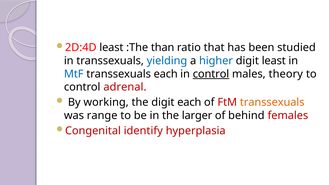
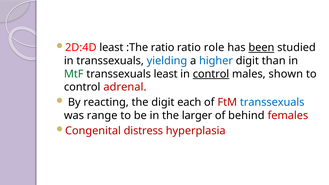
:The than: than -> ratio
that: that -> role
been underline: none -> present
digit least: least -> than
MtF colour: blue -> green
transsexuals each: each -> least
theory: theory -> shown
working: working -> reacting
transsexuals at (272, 102) colour: orange -> blue
identify: identify -> distress
